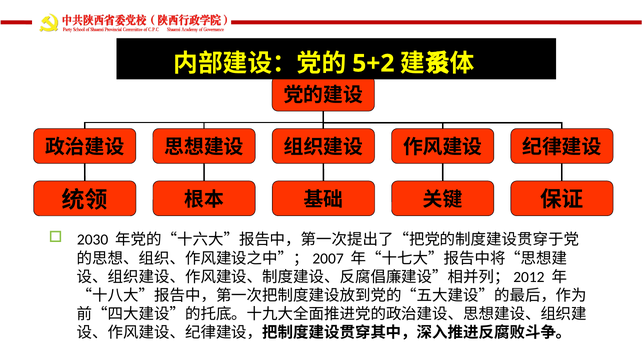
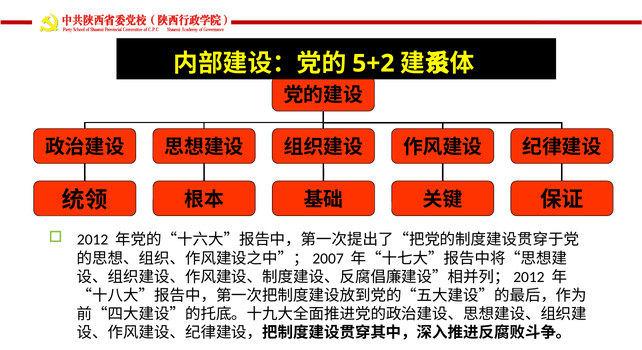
2030: 2030 -> 2012
